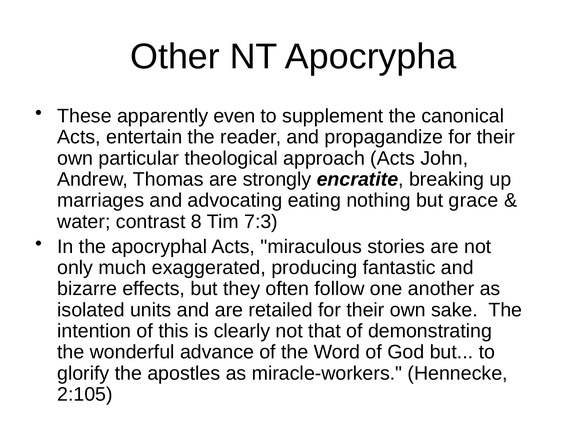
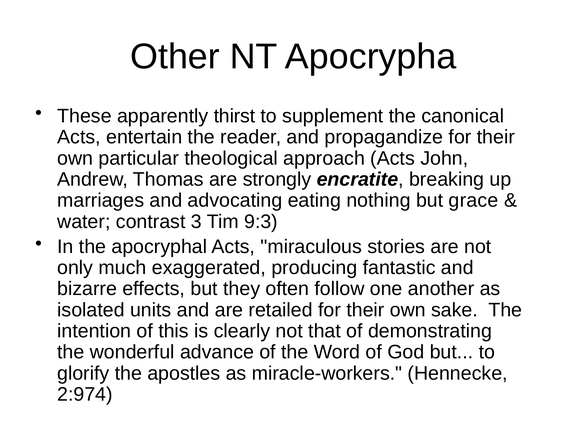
even: even -> thirst
8: 8 -> 3
7:3: 7:3 -> 9:3
2:105: 2:105 -> 2:974
